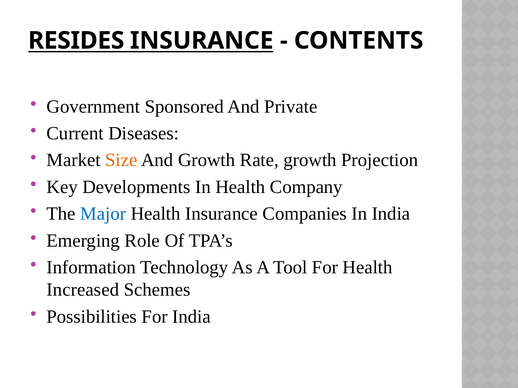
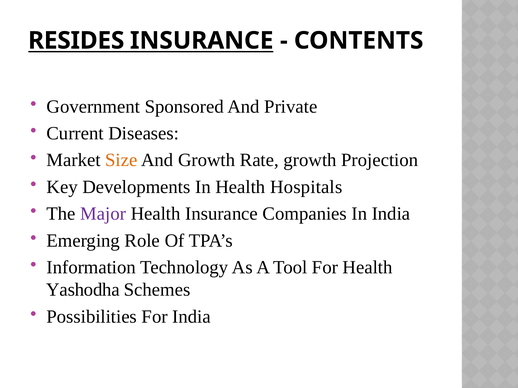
Company: Company -> Hospitals
Major colour: blue -> purple
Increased: Increased -> Yashodha
